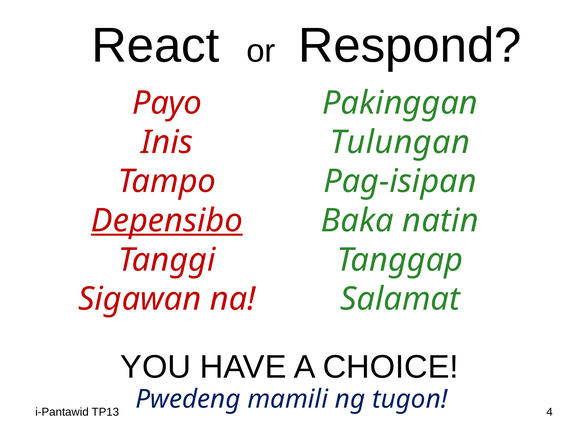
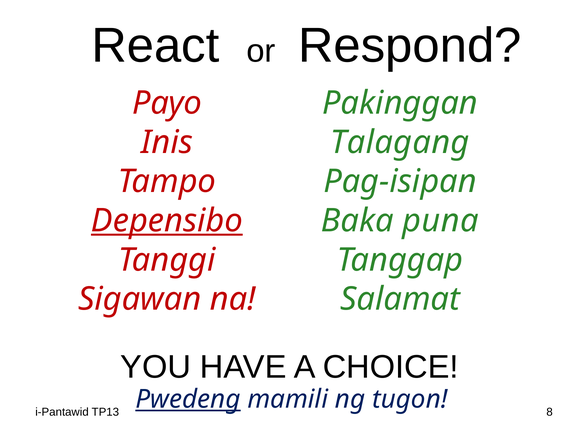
Tulungan: Tulungan -> Talagang
natin: natin -> puna
Pwedeng underline: none -> present
4: 4 -> 8
